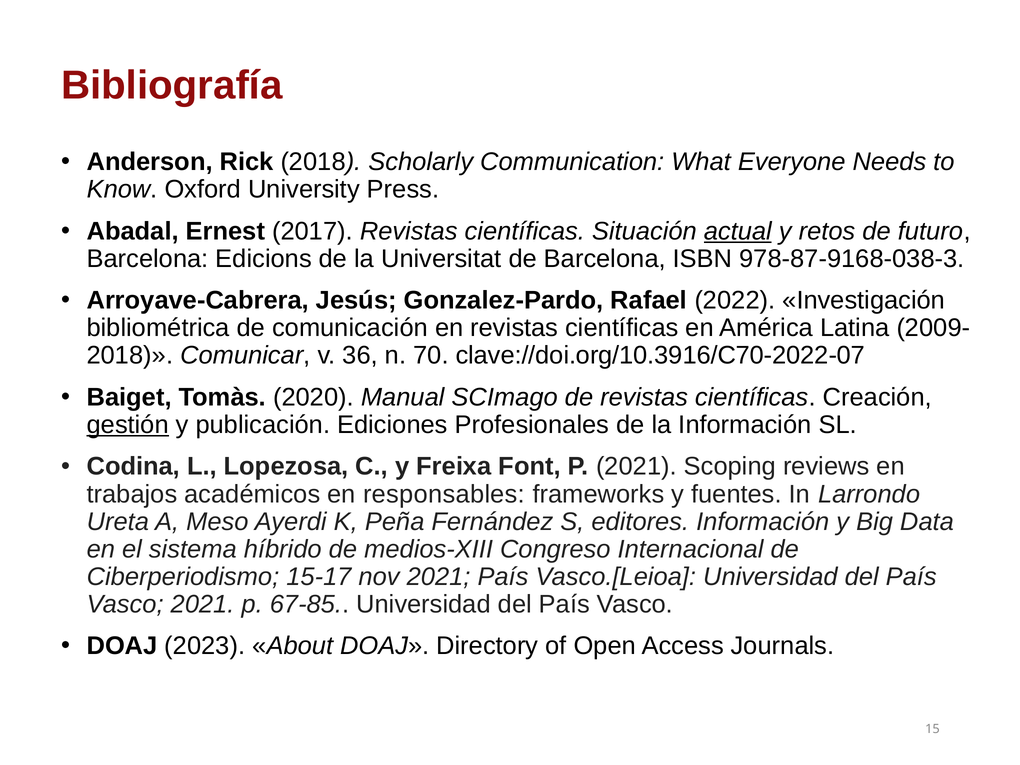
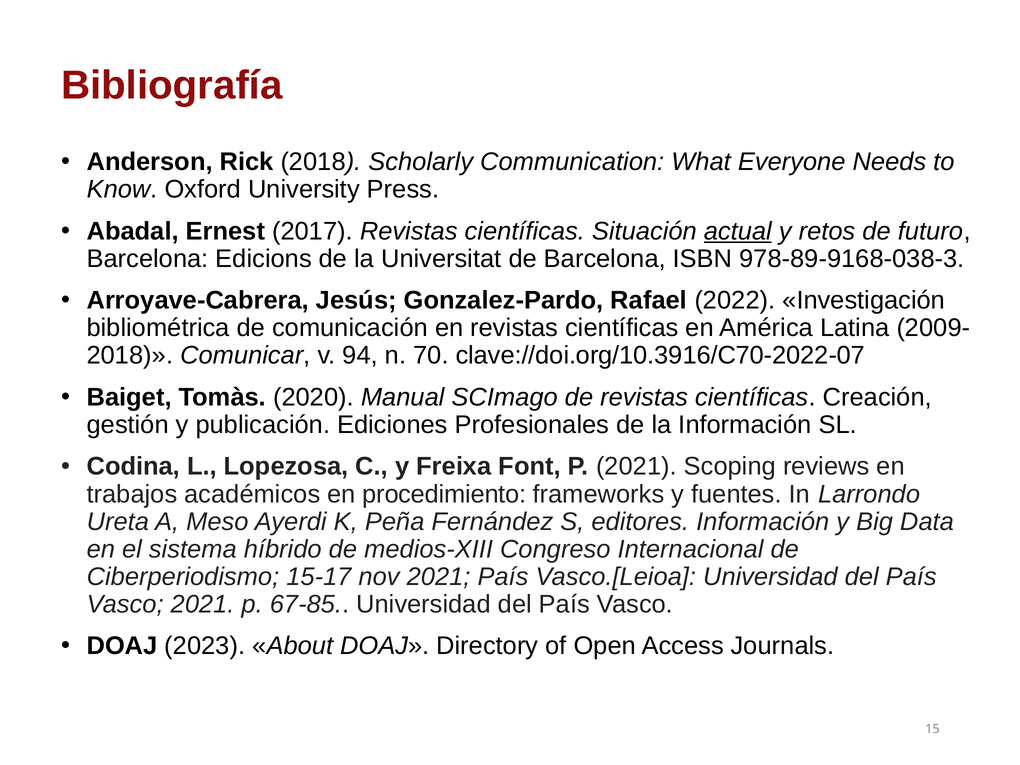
978-87-9168-038-3: 978-87-9168-038-3 -> 978-89-9168-038-3
36: 36 -> 94
gestión underline: present -> none
responsables: responsables -> procedimiento
